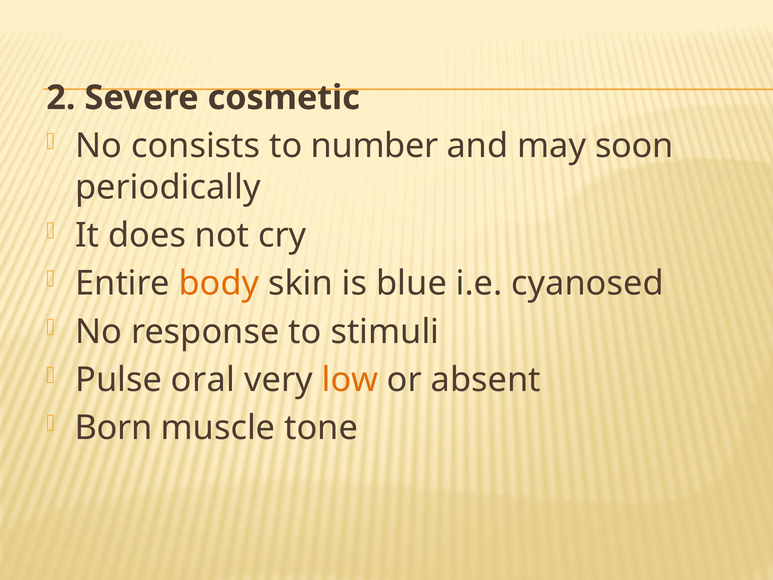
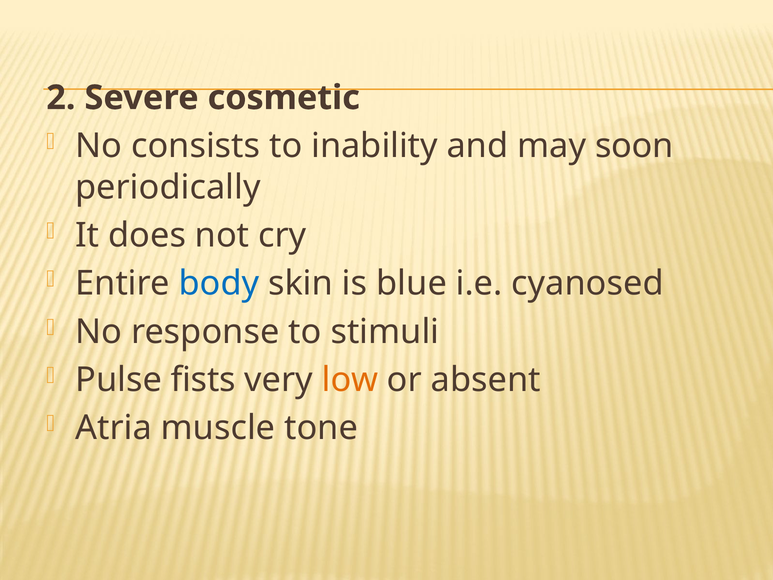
number: number -> inability
body colour: orange -> blue
oral: oral -> fists
Born: Born -> Atria
